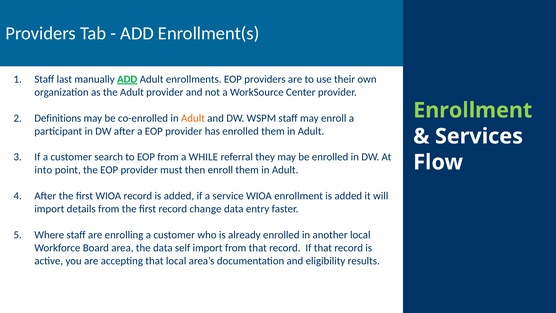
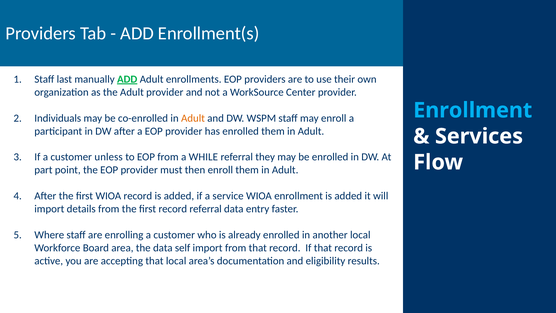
Enrollment at (473, 110) colour: light green -> light blue
Definitions: Definitions -> Individuals
search: search -> unless
into: into -> part
record change: change -> referral
